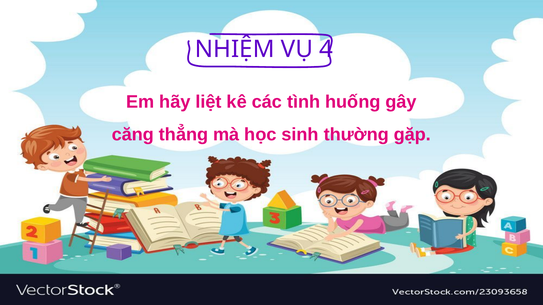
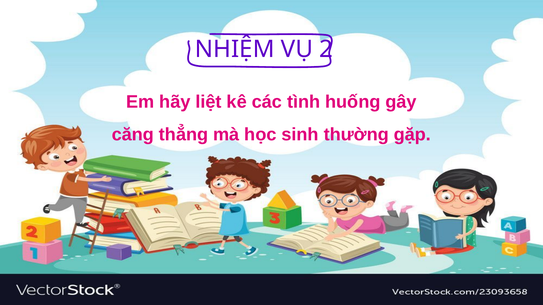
4: 4 -> 2
